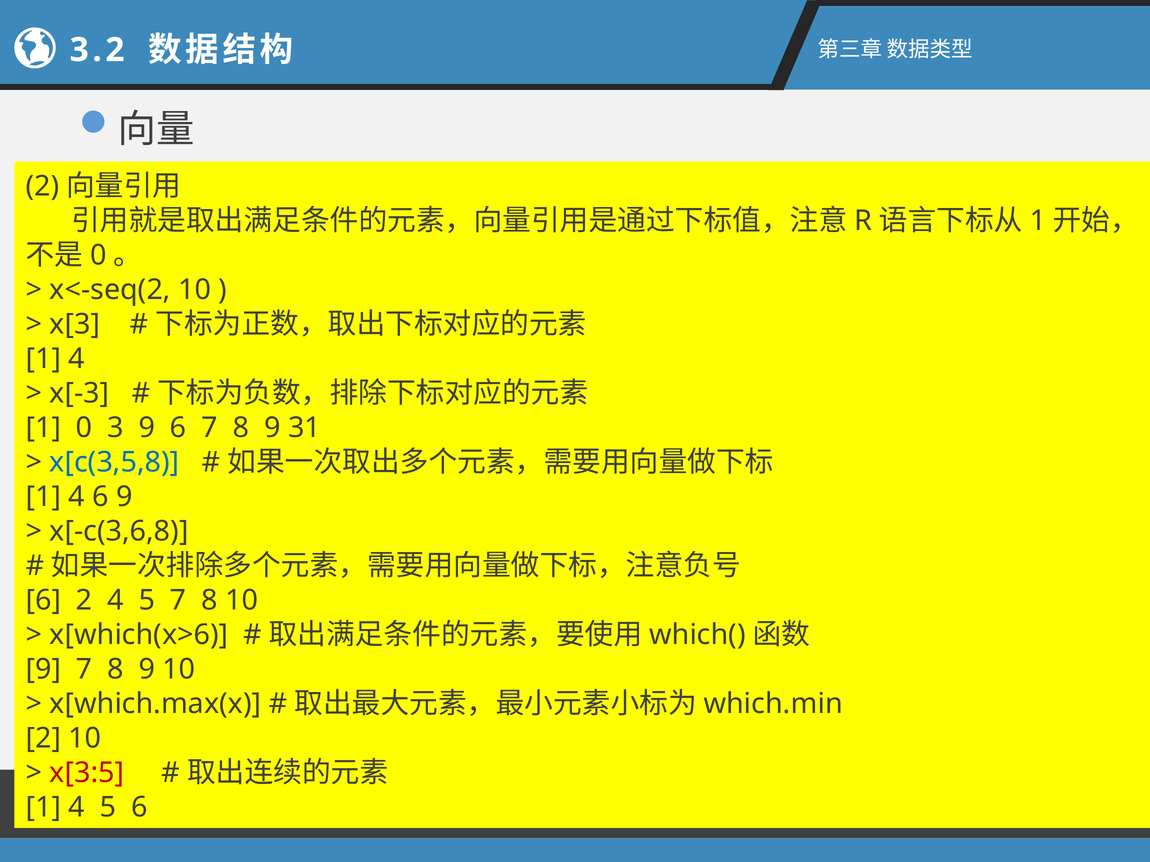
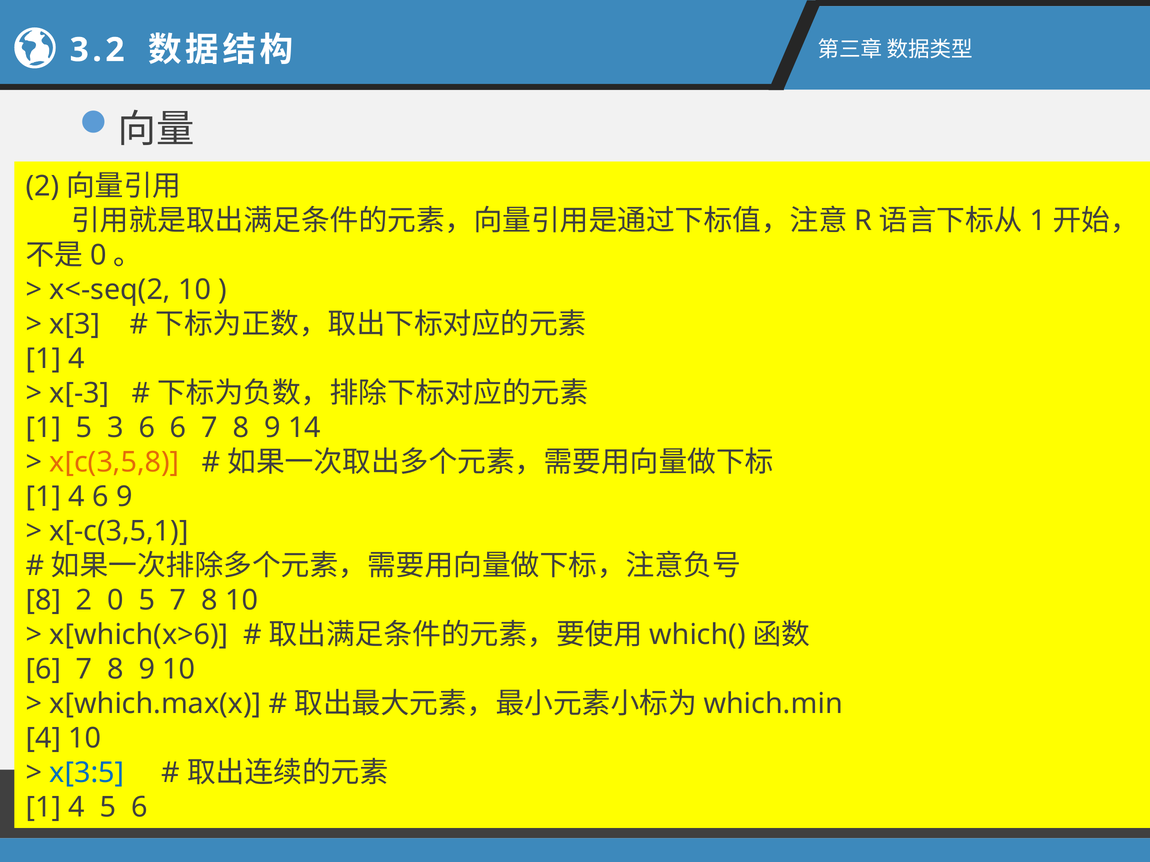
1 0: 0 -> 5
3 9: 9 -> 6
31: 31 -> 14
x[c(3,5,8 colour: blue -> orange
x[-c(3,6,8: x[-c(3,6,8 -> x[-c(3,5,1
6 at (43, 601): 6 -> 8
2 4: 4 -> 0
9 at (43, 670): 9 -> 6
2 at (43, 739): 2 -> 4
x[3:5 colour: red -> blue
